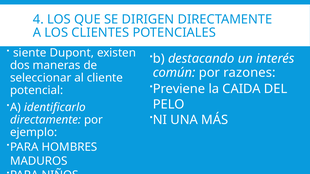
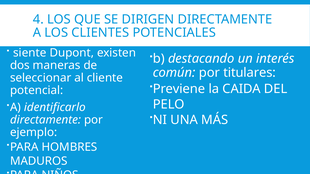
razones: razones -> titulares
